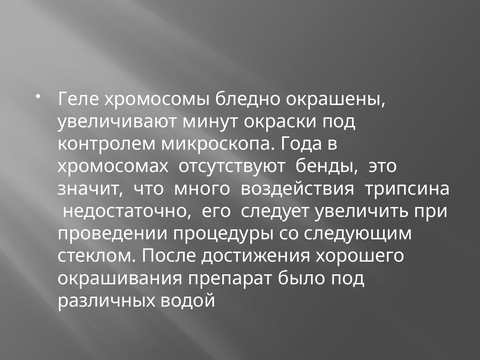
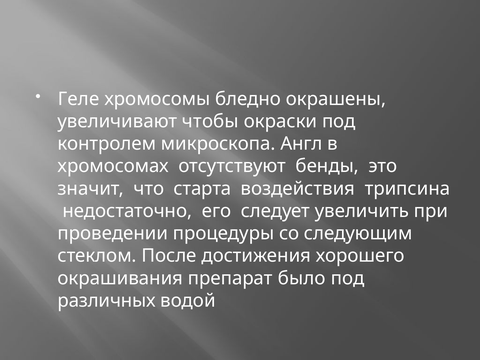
минут: минут -> чтобы
Года: Года -> Англ
много: много -> старта
